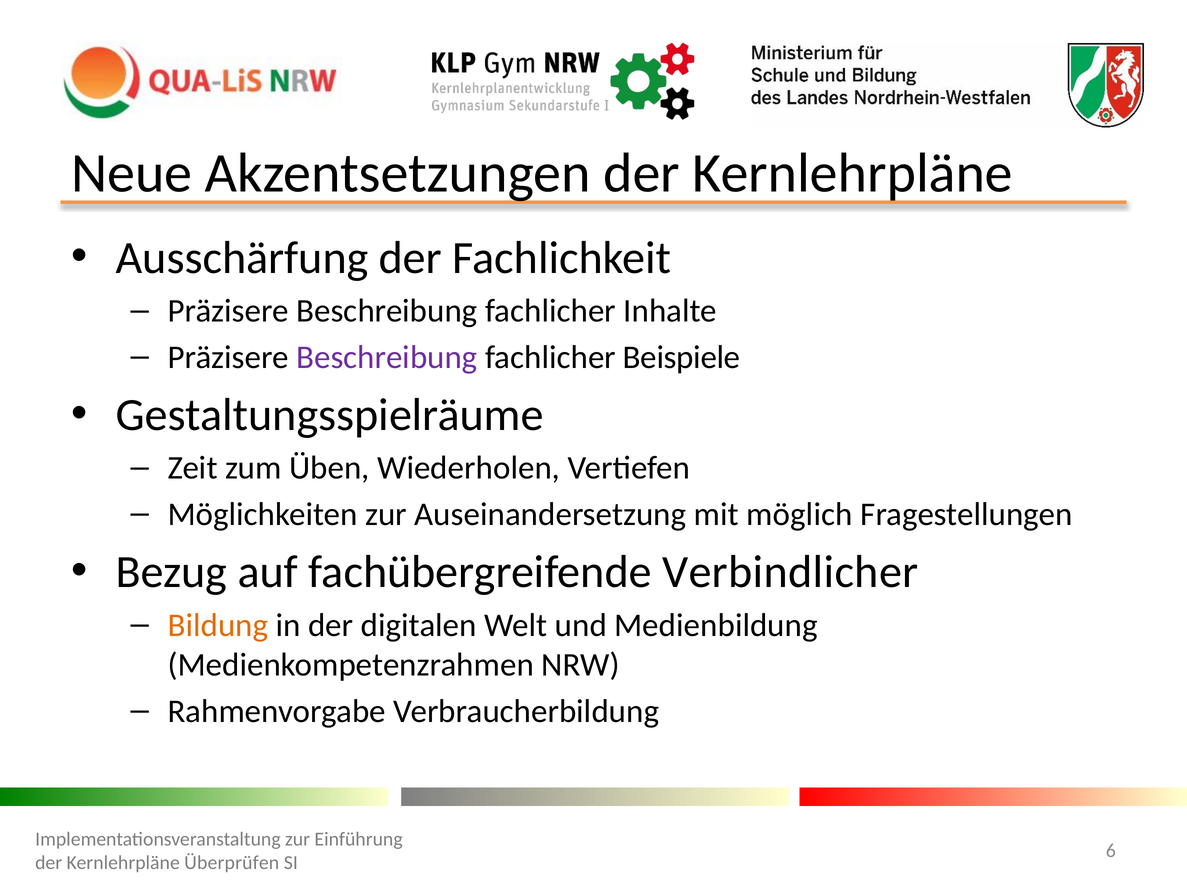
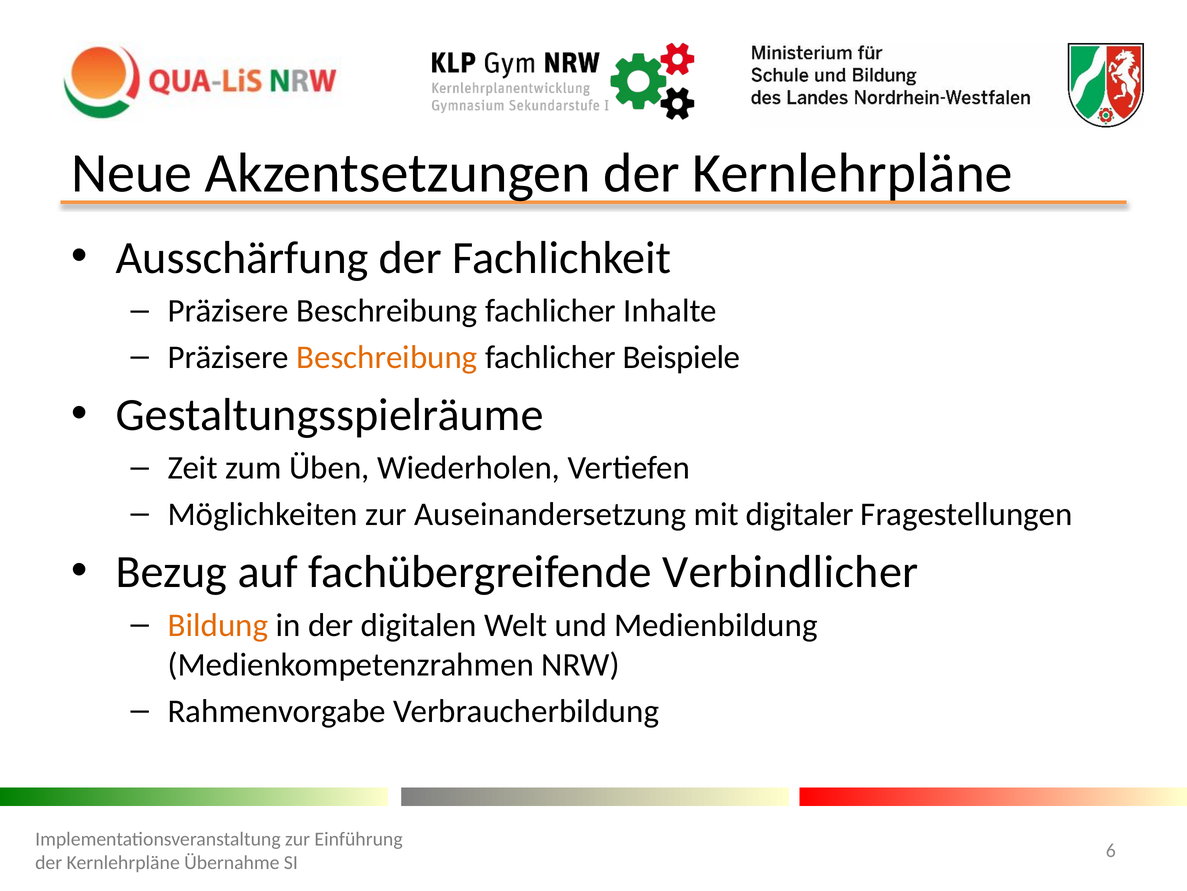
Beschreibung at (387, 357) colour: purple -> orange
möglich: möglich -> digitaler
Überprüfen: Überprüfen -> Übernahme
